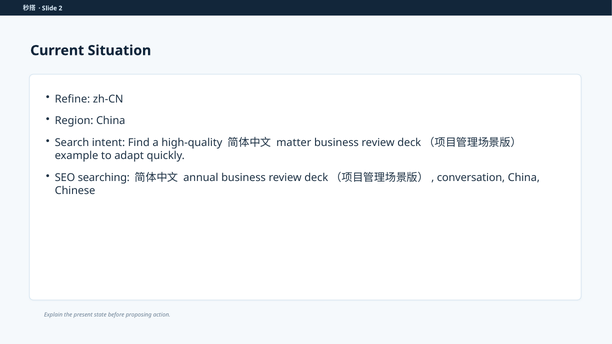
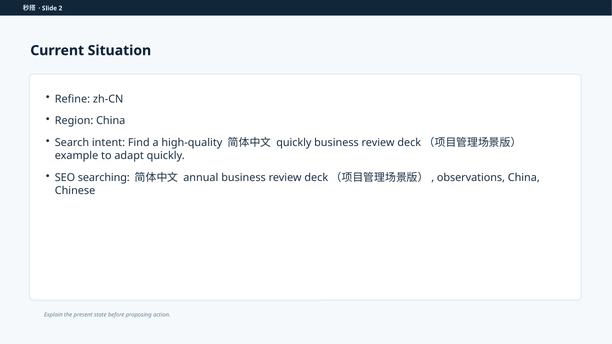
matter at (294, 143): matter -> quickly
conversation: conversation -> observations
